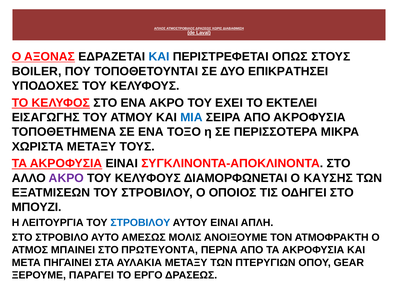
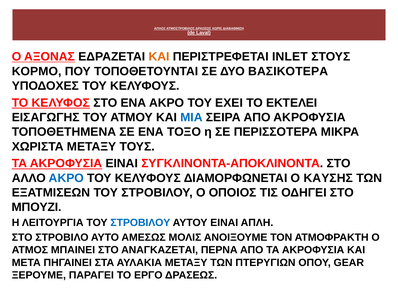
ΚΑΙ at (159, 57) colour: blue -> orange
ΟΠΩΣ: ΟΠΩΣ -> INLET
BOILER: BOILER -> ΚΟΡΜΟ
ΕΠΙΚΡΑΤΗΣΕΙ: ΕΠΙΚΡΑΤΗΣΕΙ -> ΒΑΣΙΚΟΤΕΡΑ
ΑΚΡΟ at (66, 178) colour: purple -> blue
ΠΡΩΤΕΥΟΝΤΑ: ΠΡΩΤΕΥΟΝΤΑ -> ΑΝΑΓΚΑΖΕΤΑΙ
